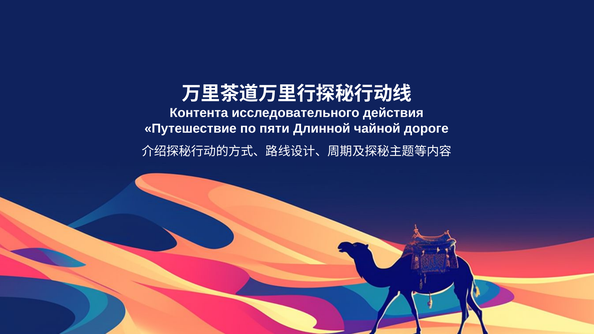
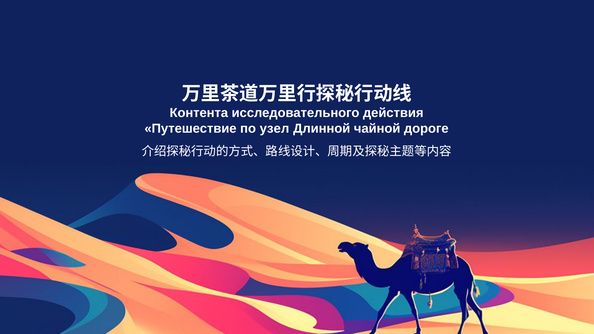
пяти: пяти -> узел
